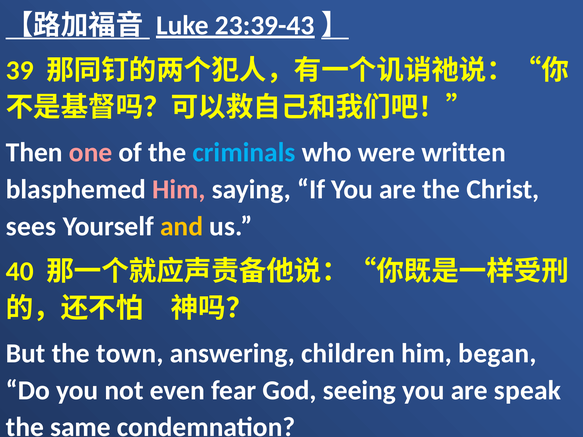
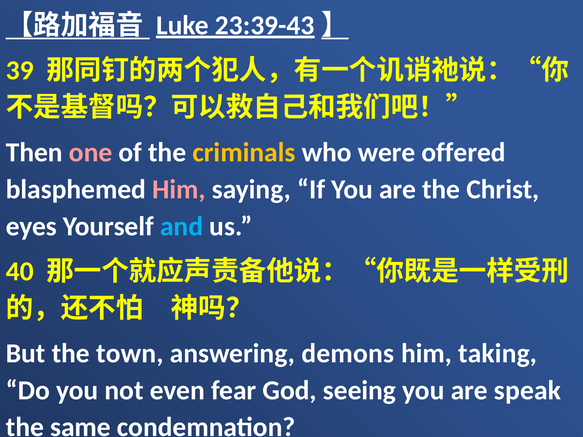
criminals colour: light blue -> yellow
written: written -> offered
sees: sees -> eyes
and colour: yellow -> light blue
children: children -> demons
began: began -> taking
